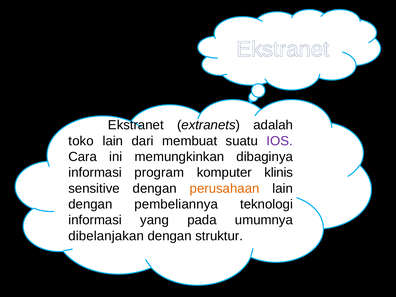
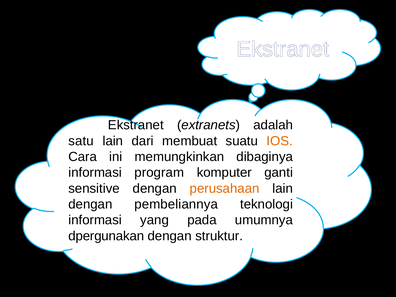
toko: toko -> satu
IOS colour: purple -> orange
klinis: klinis -> ganti
dibelanjakan: dibelanjakan -> dpergunakan
